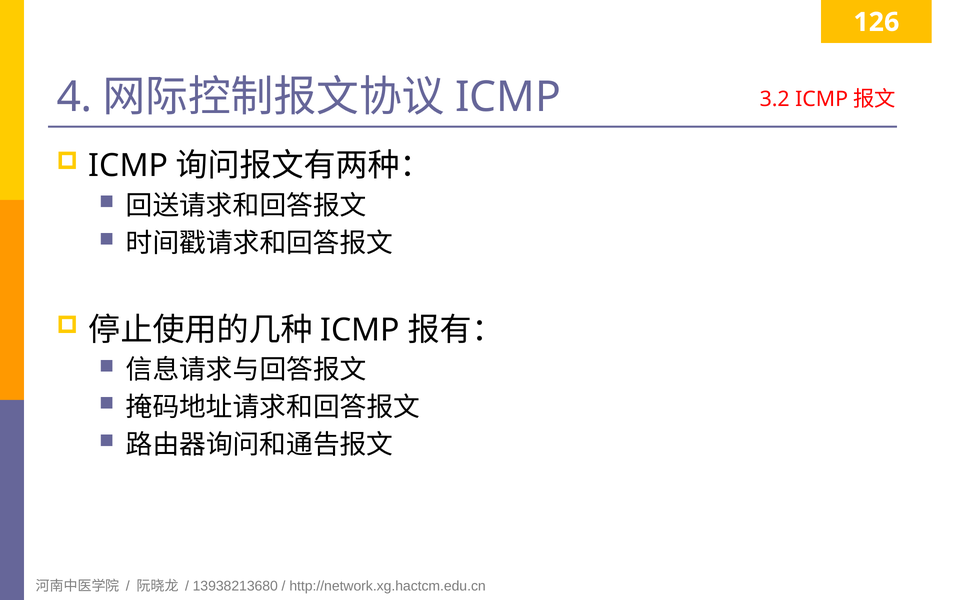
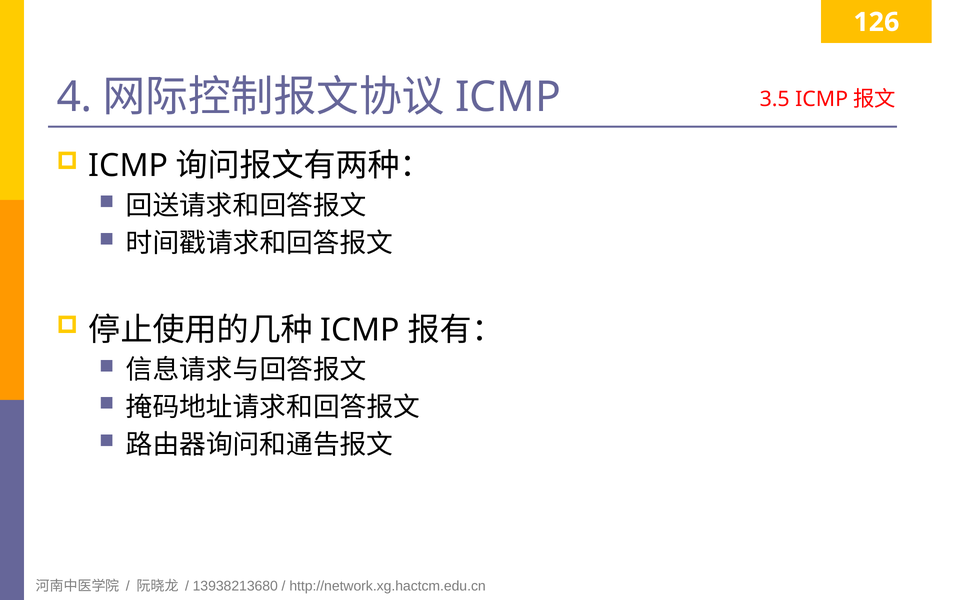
3.2: 3.2 -> 3.5
